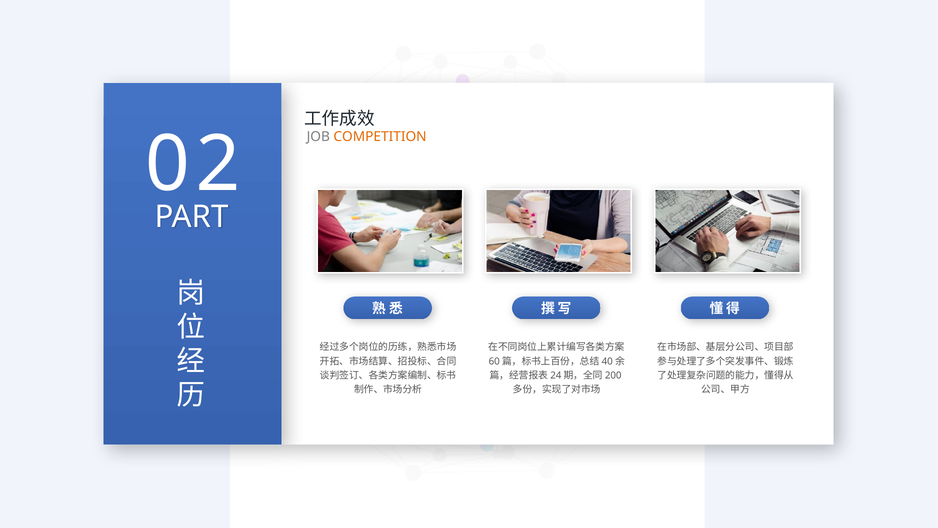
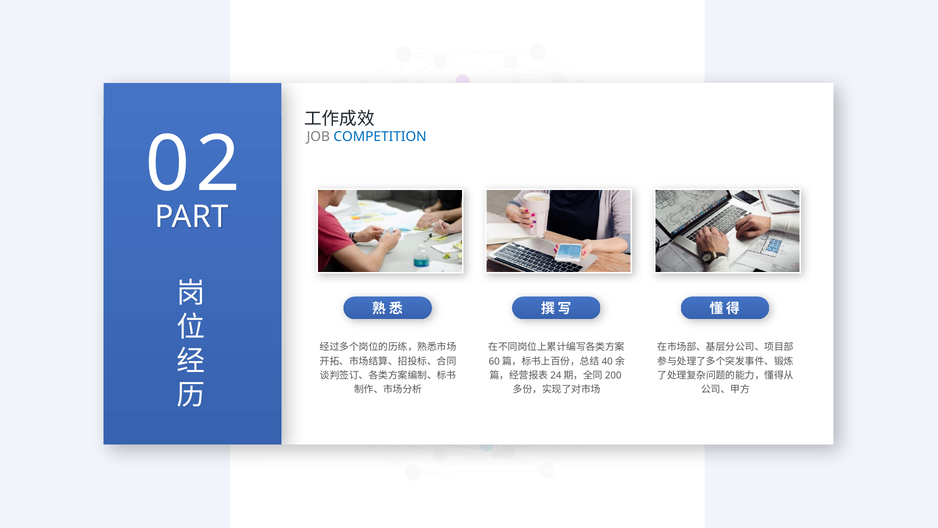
COMPETITION colour: orange -> blue
